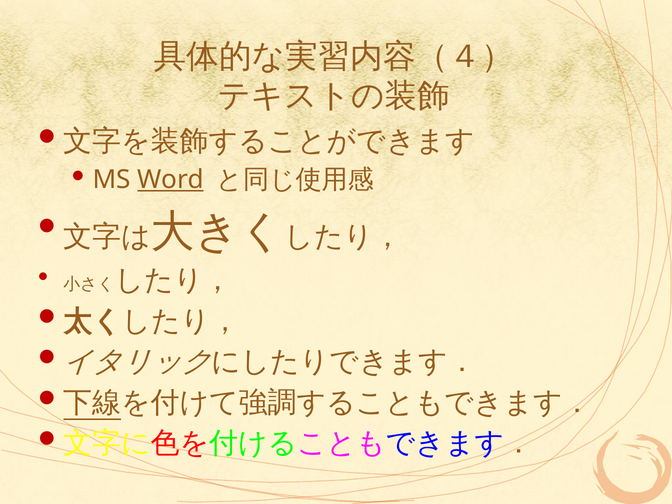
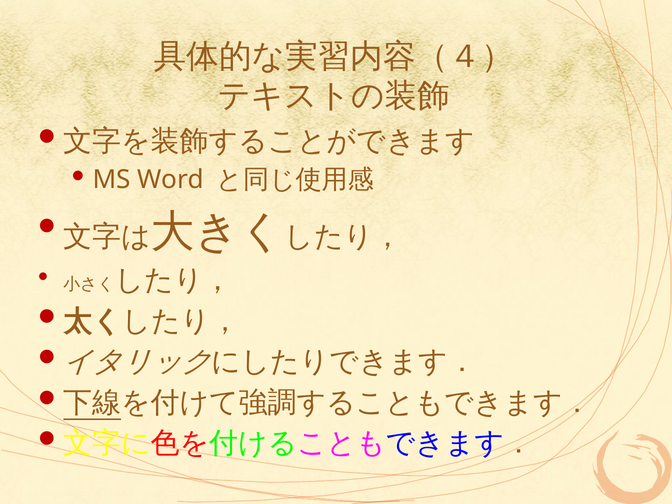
Word underline: present -> none
